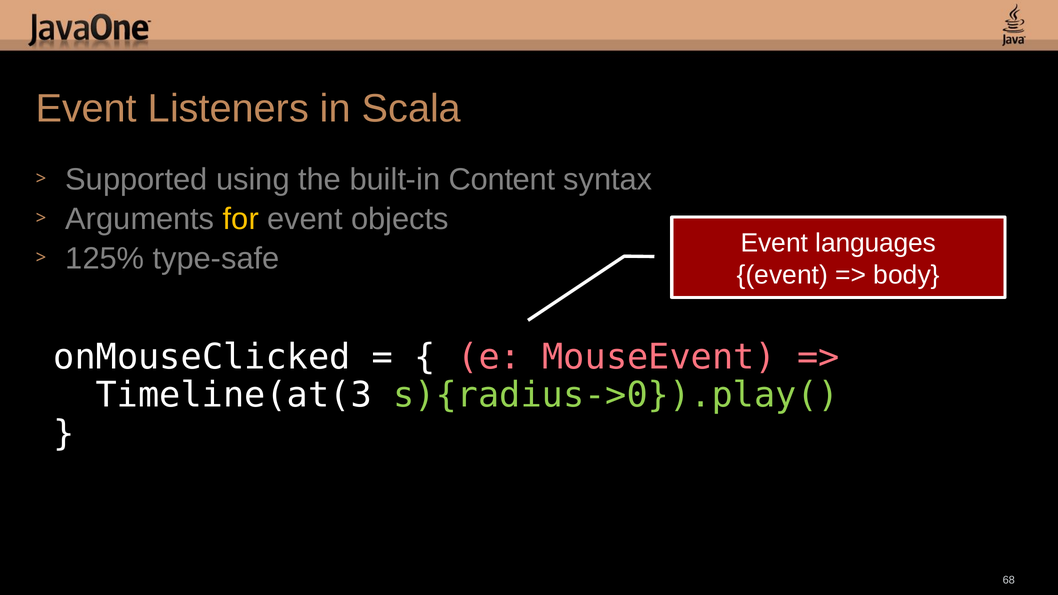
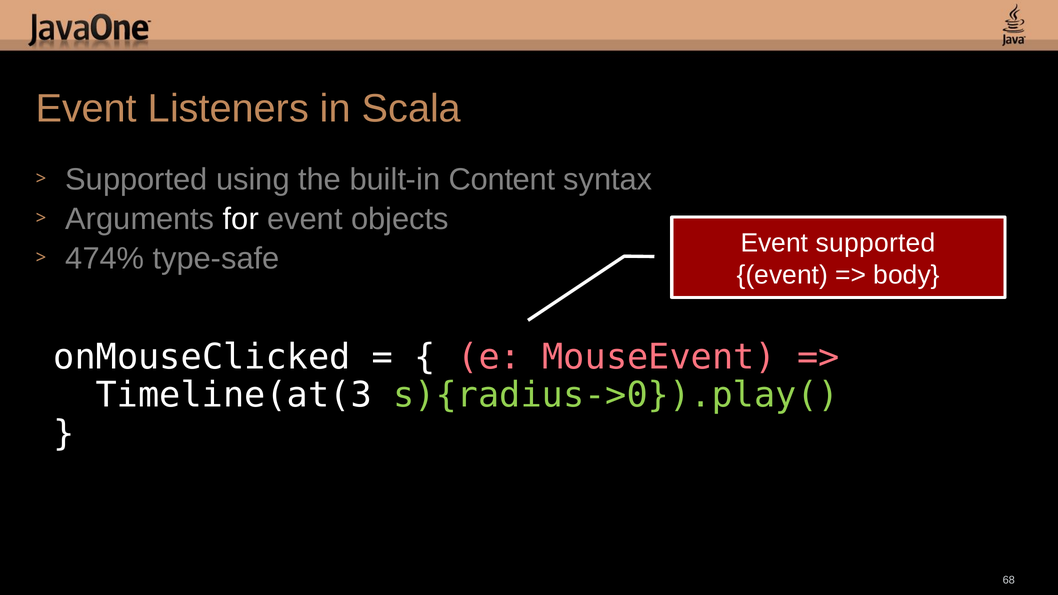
for colour: yellow -> white
Event languages: languages -> supported
125%: 125% -> 474%
